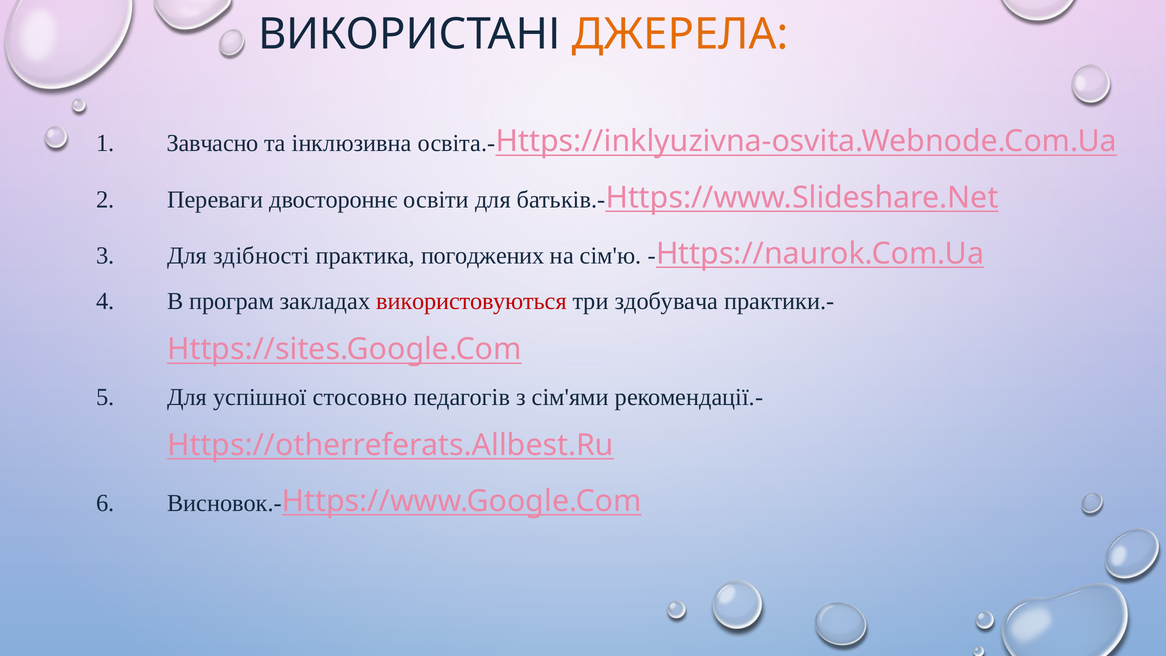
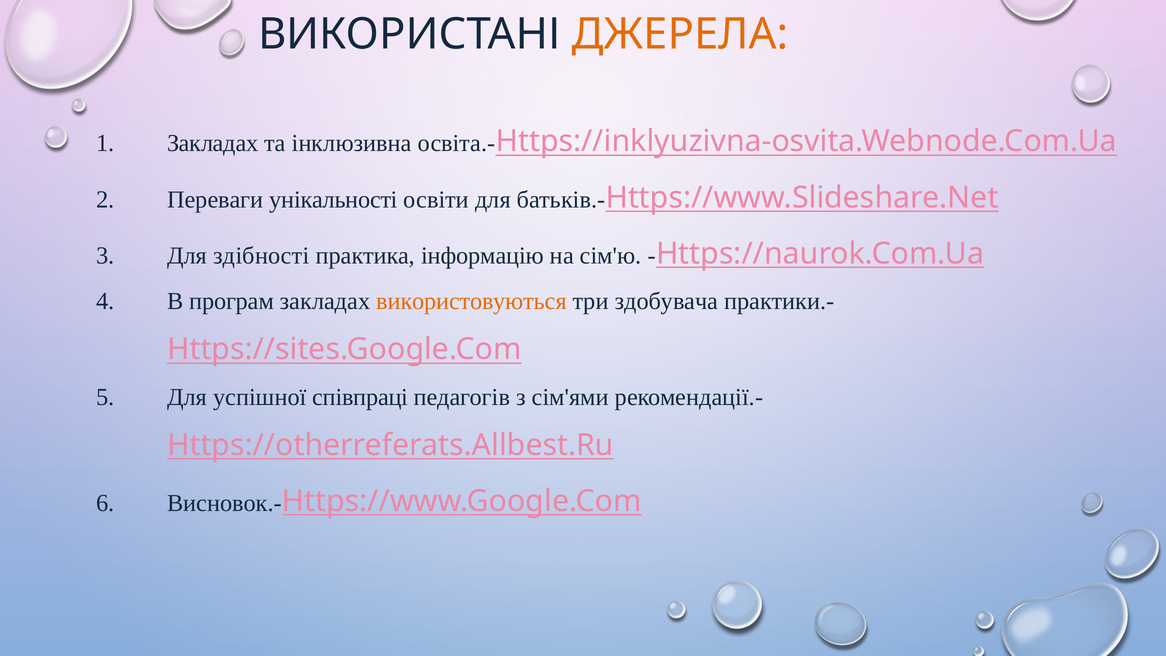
Завчасно at (213, 143): Завчасно -> Закладах
двостороннє: двостороннє -> унікальності
погоджених: погоджених -> інформацію
використовуються colour: red -> orange
стосовно: стосовно -> співпраці
